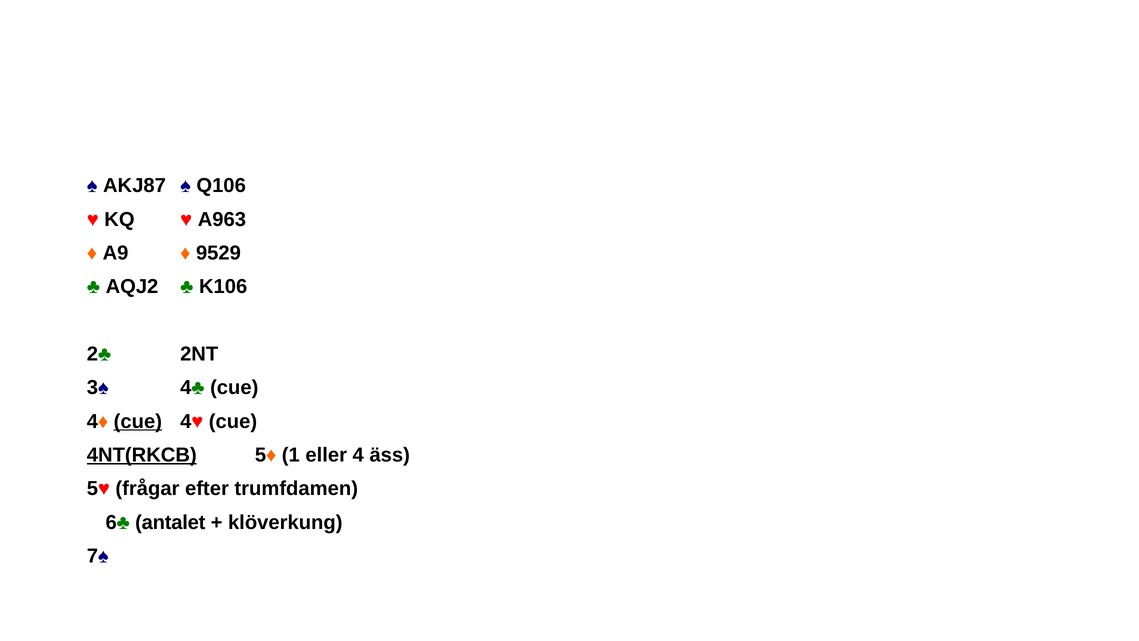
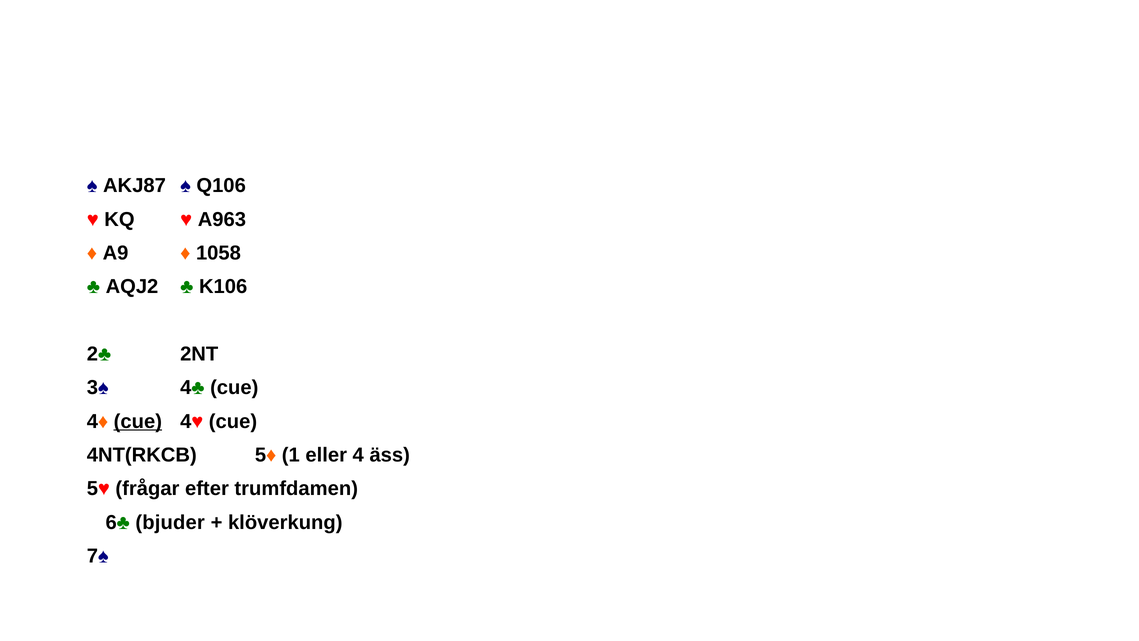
9529: 9529 -> 1058
4NT(RKCB underline: present -> none
antalet: antalet -> bjuder
